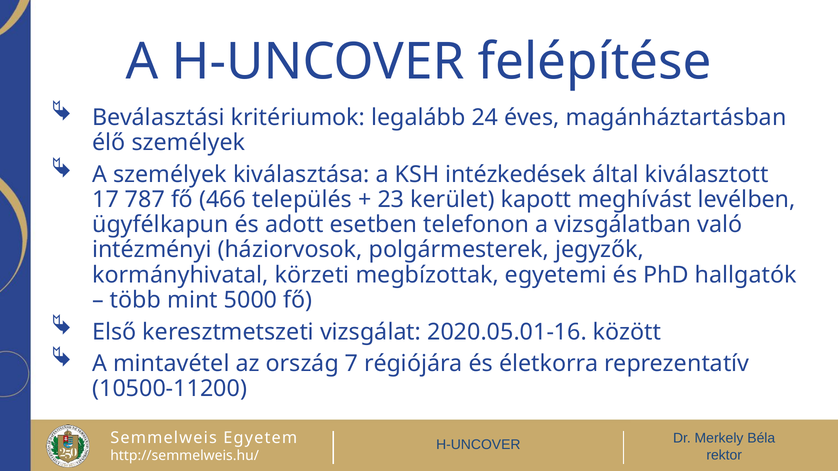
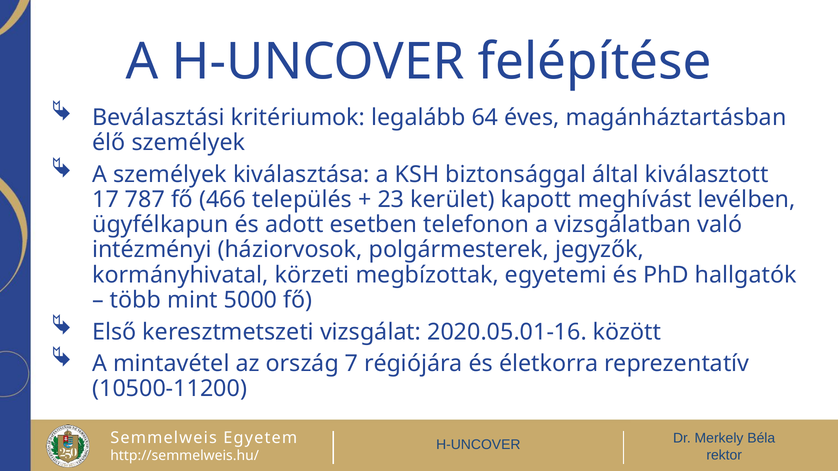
24: 24 -> 64
intézkedések: intézkedések -> biztonsággal
